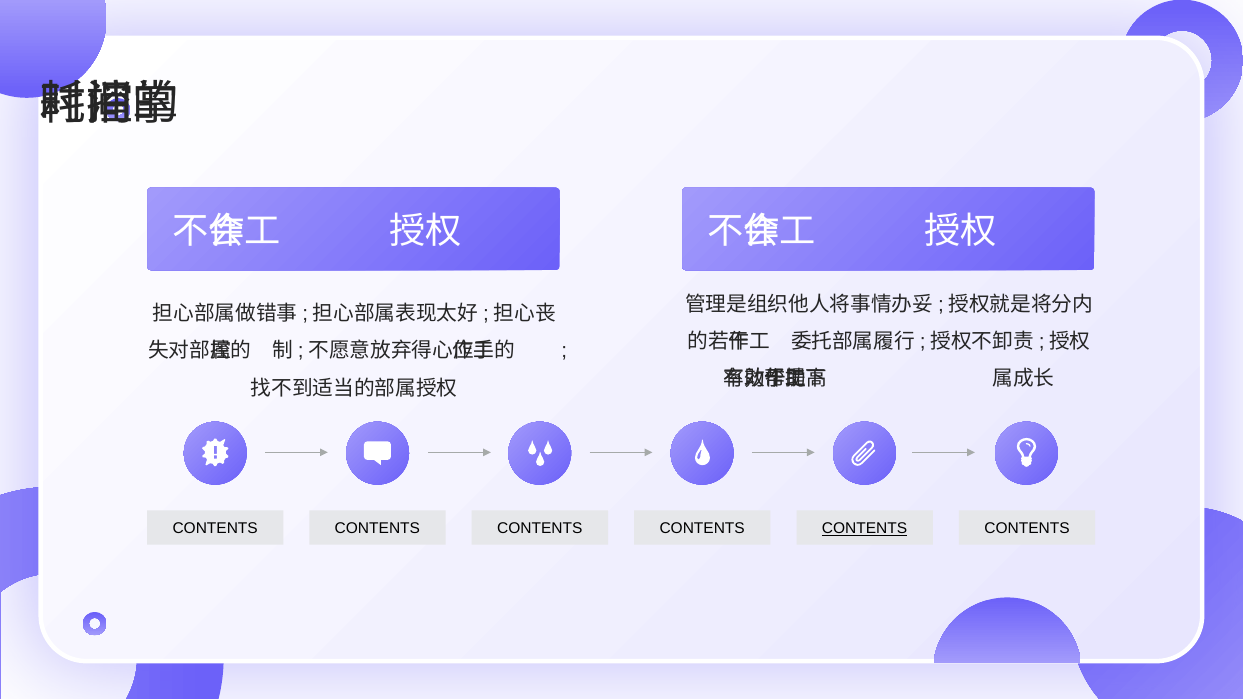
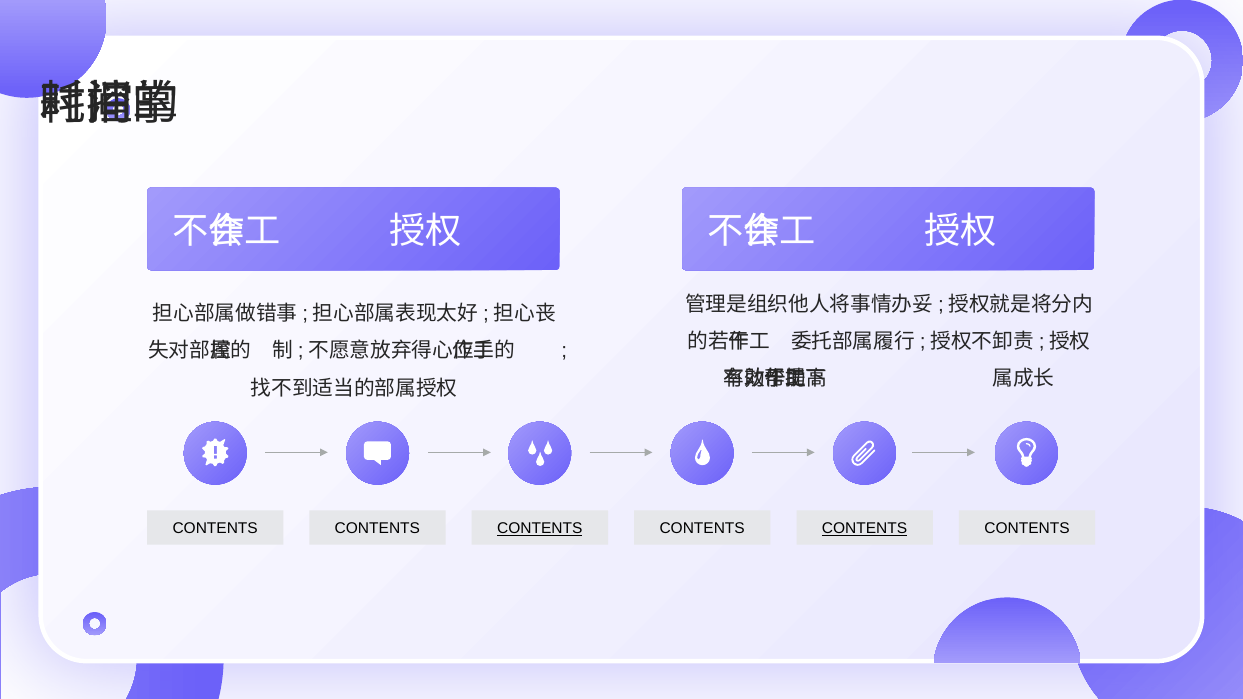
CONTENTS at (540, 529) underline: none -> present
